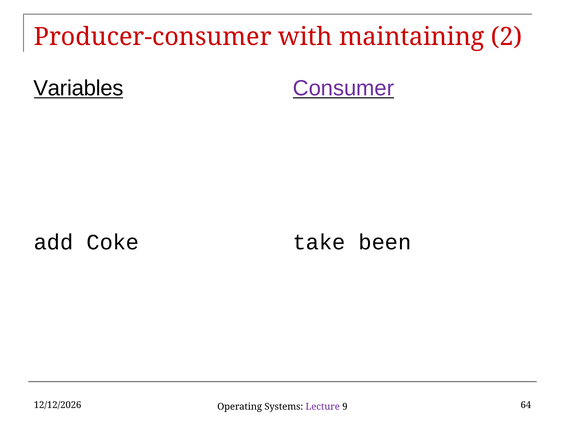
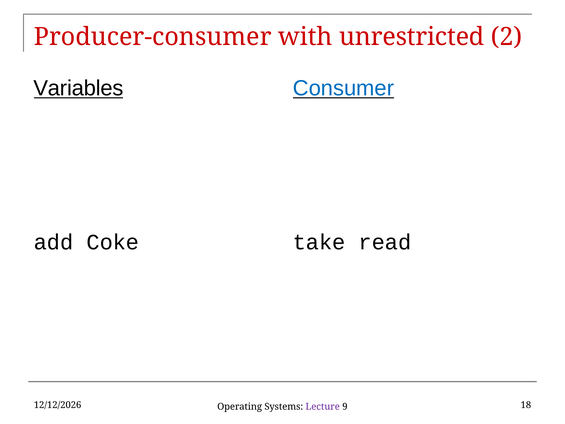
maintaining: maintaining -> unrestricted
Consumer colour: purple -> blue
been: been -> read
64: 64 -> 18
